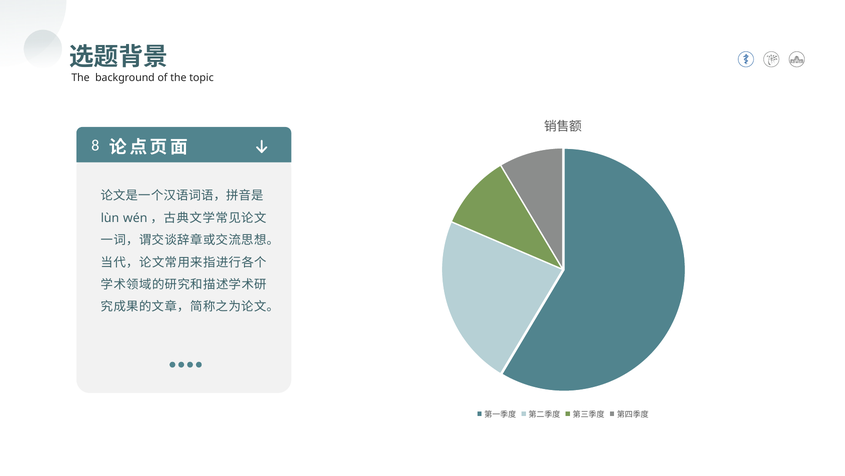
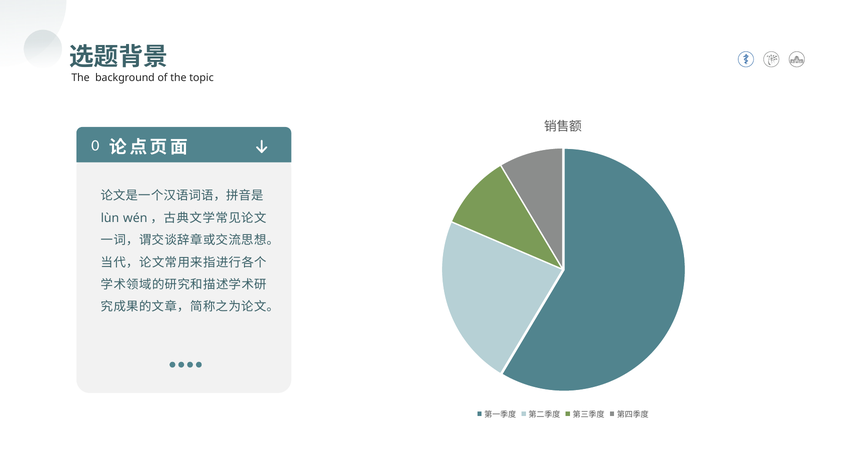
0 8: 8 -> 0
